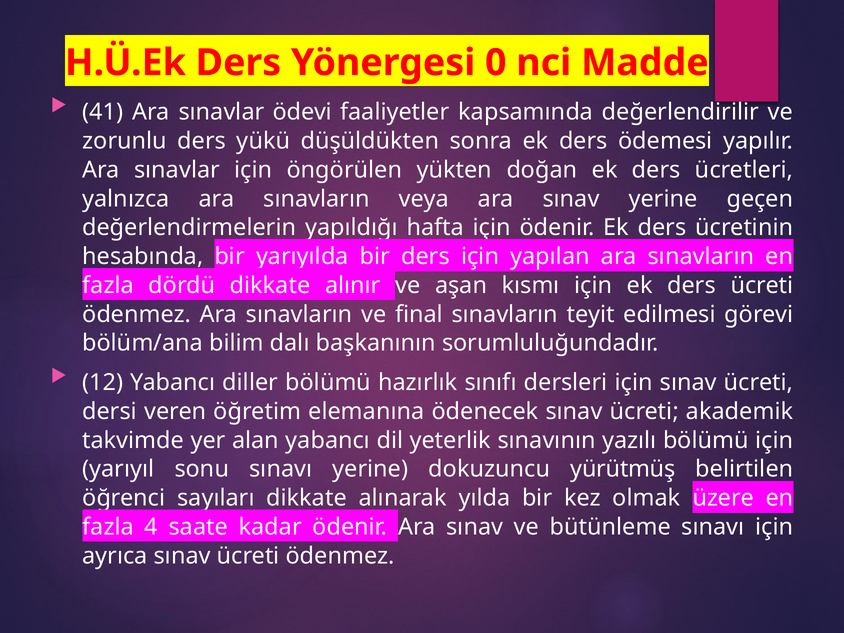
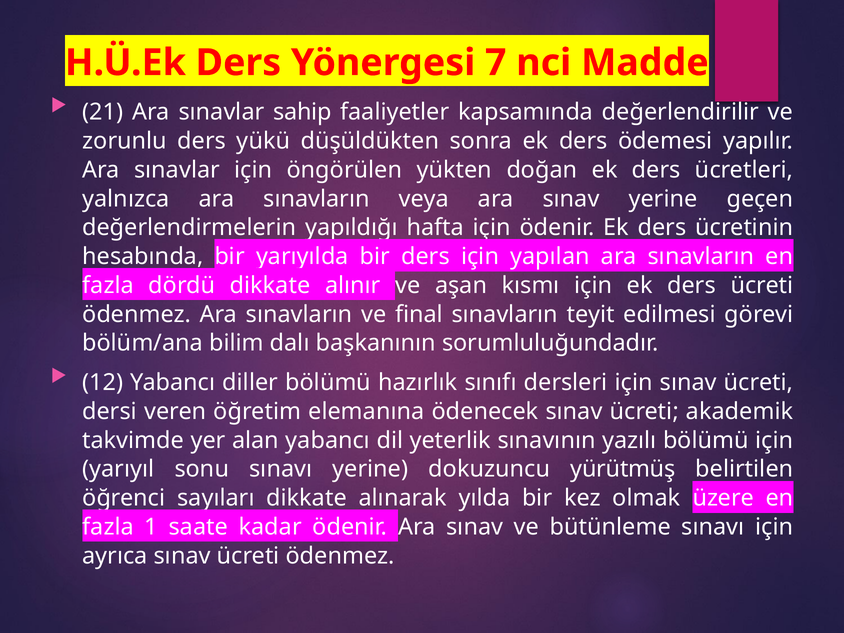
0: 0 -> 7
41: 41 -> 21
ödevi: ödevi -> sahip
4: 4 -> 1
